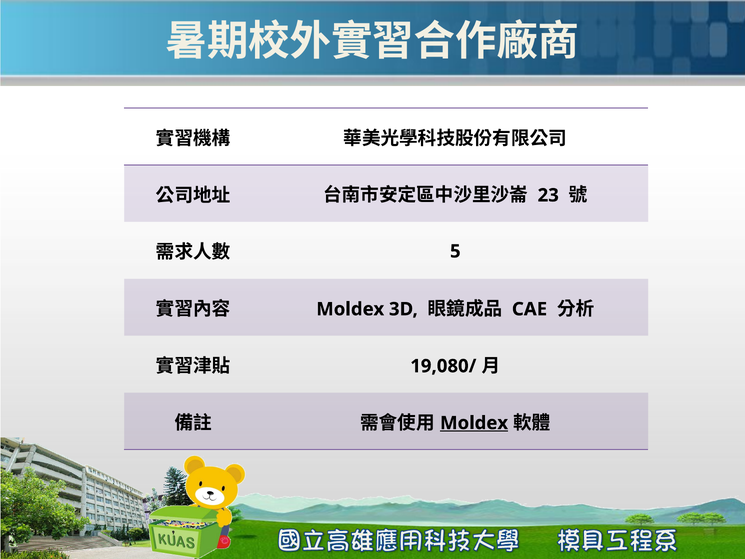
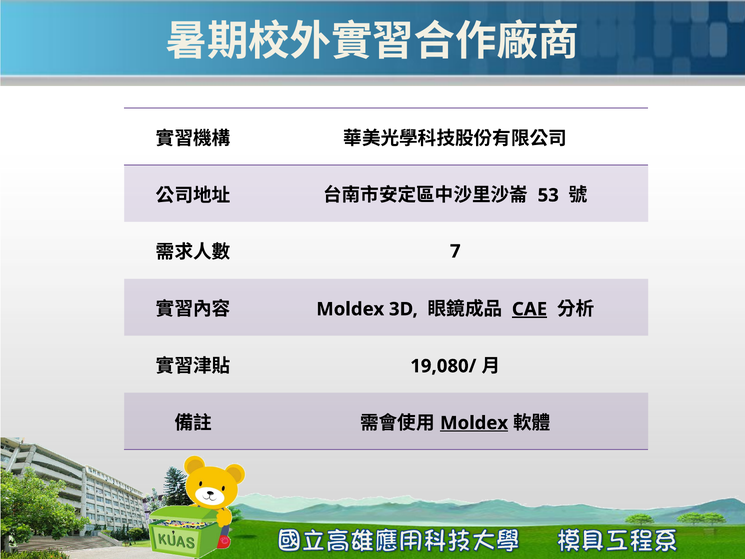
23: 23 -> 53
5: 5 -> 7
CAE underline: none -> present
